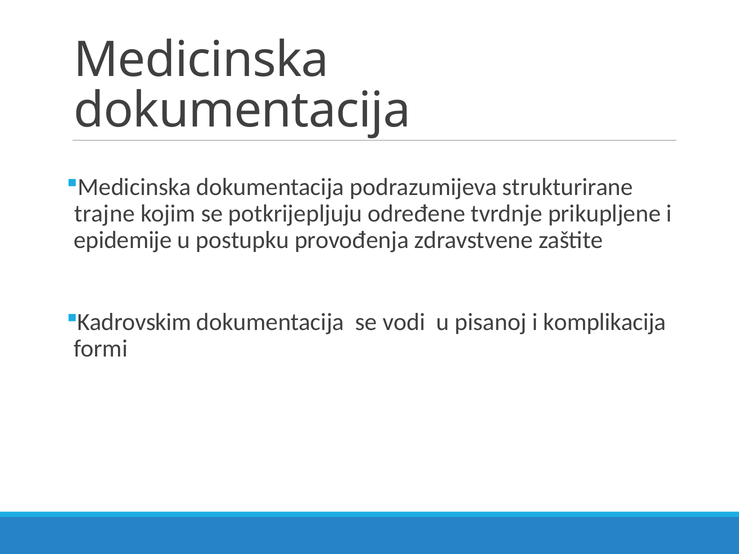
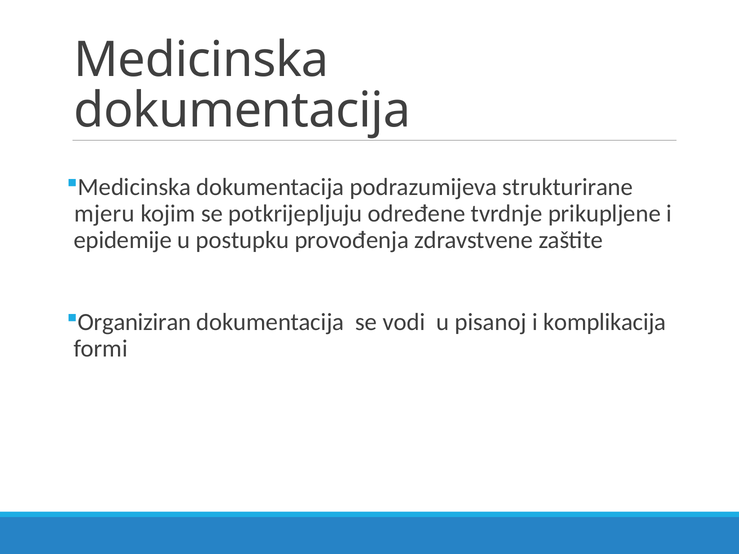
trajne: trajne -> mjeru
Kadrovskim: Kadrovskim -> Organiziran
